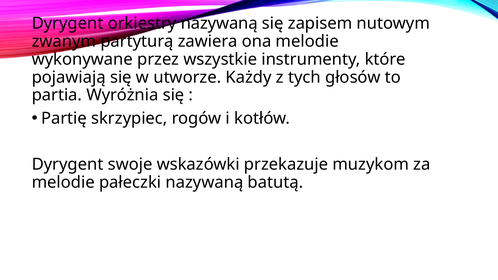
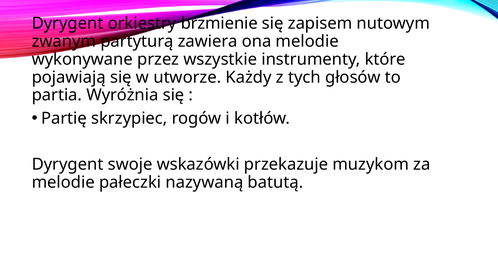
orkiestry nazywaną: nazywaną -> brzmienie
